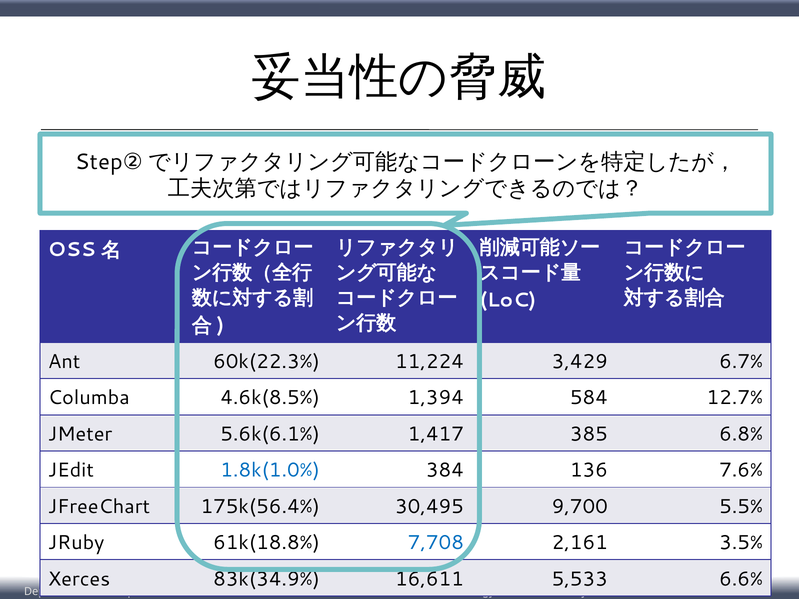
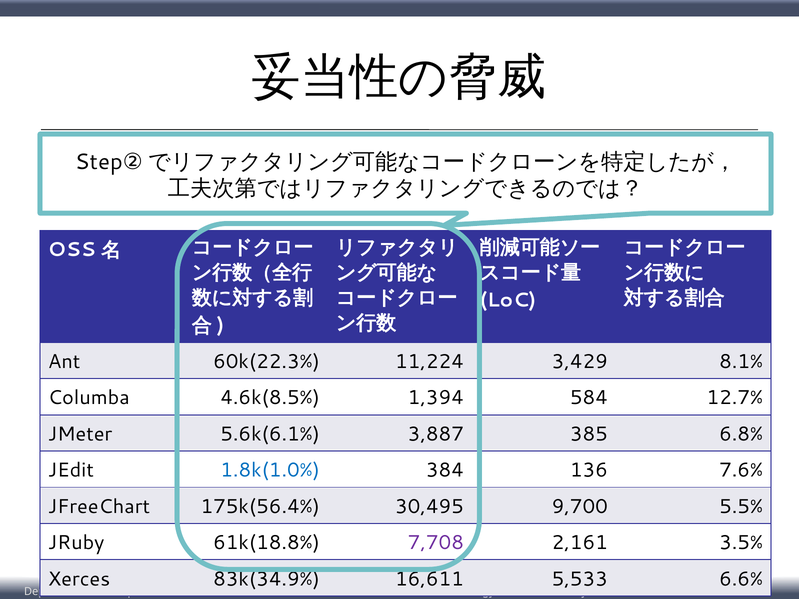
6.7%: 6.7% -> 8.1%
1,417: 1,417 -> 3,887
7,708 colour: blue -> purple
